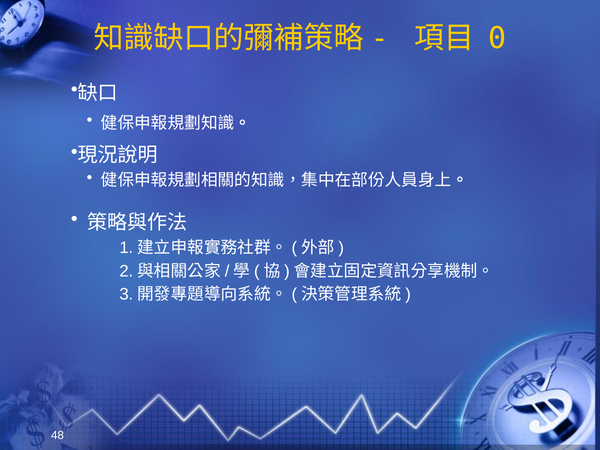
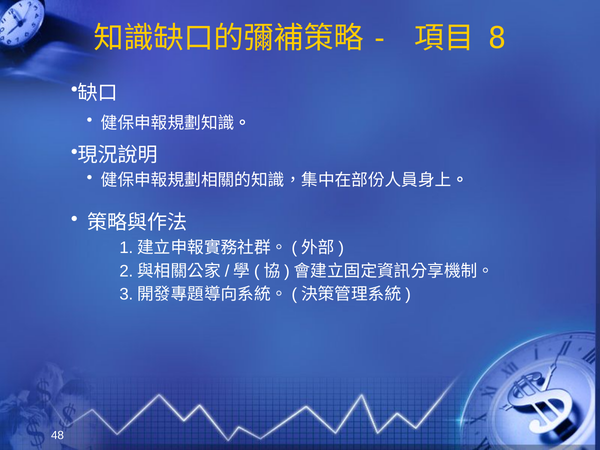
0: 0 -> 8
